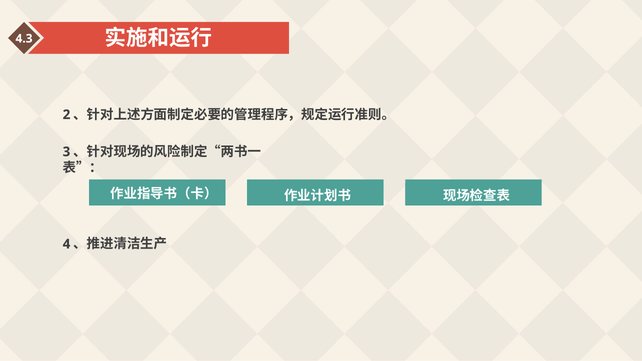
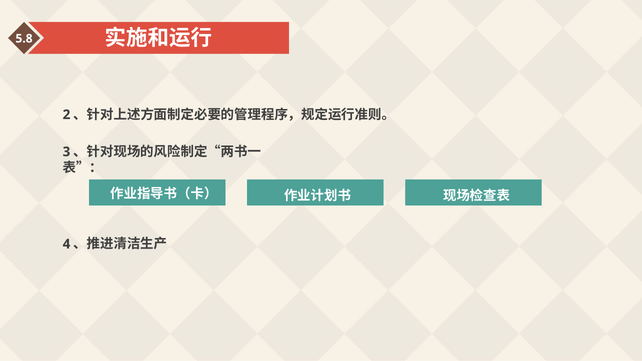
4.3: 4.3 -> 5.8
